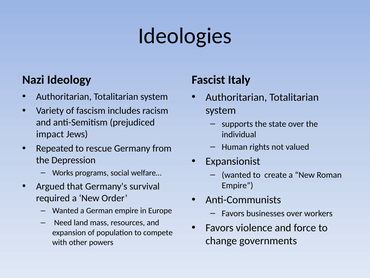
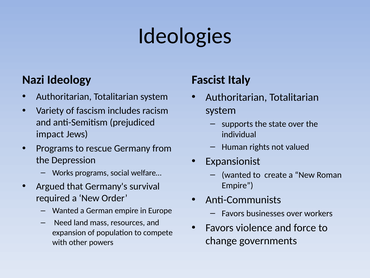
Repeated at (55, 148): Repeated -> Programs
